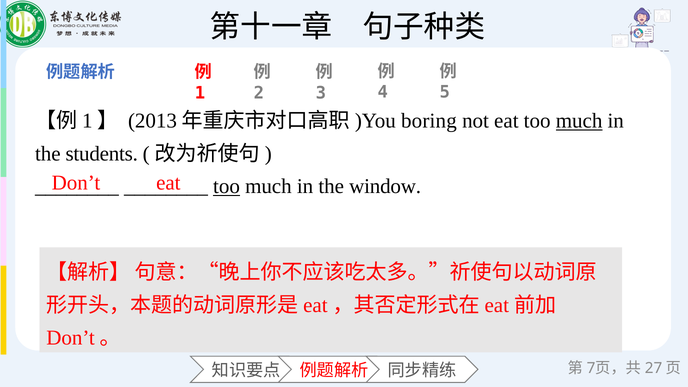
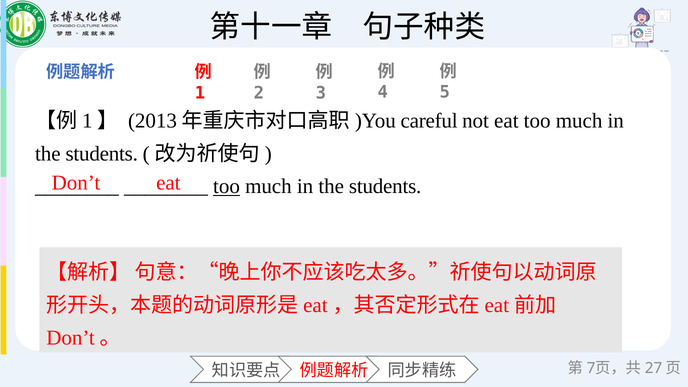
boring: boring -> careful
much at (579, 121) underline: present -> none
window at (385, 187): window -> students
